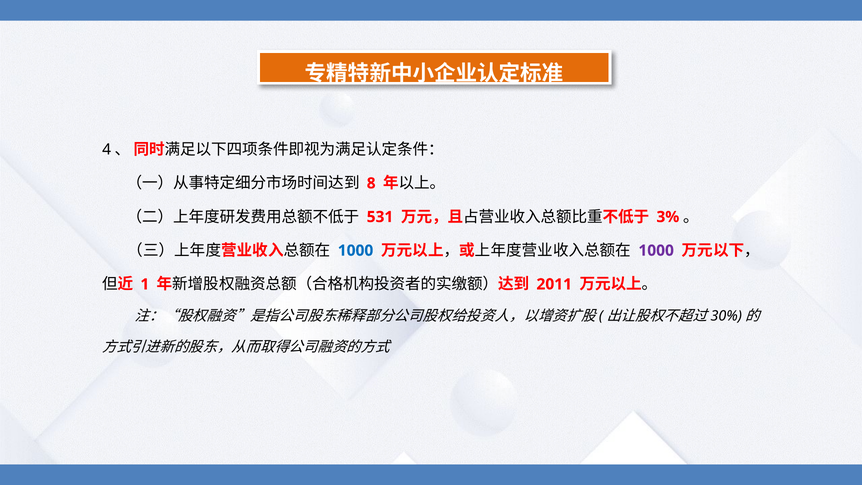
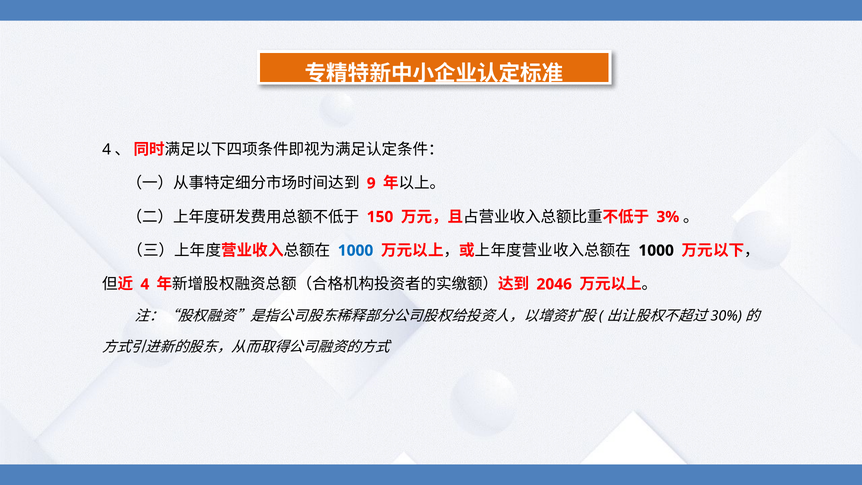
8: 8 -> 9
531: 531 -> 150
1000 at (656, 251) colour: purple -> black
1: 1 -> 4
2011: 2011 -> 2046
